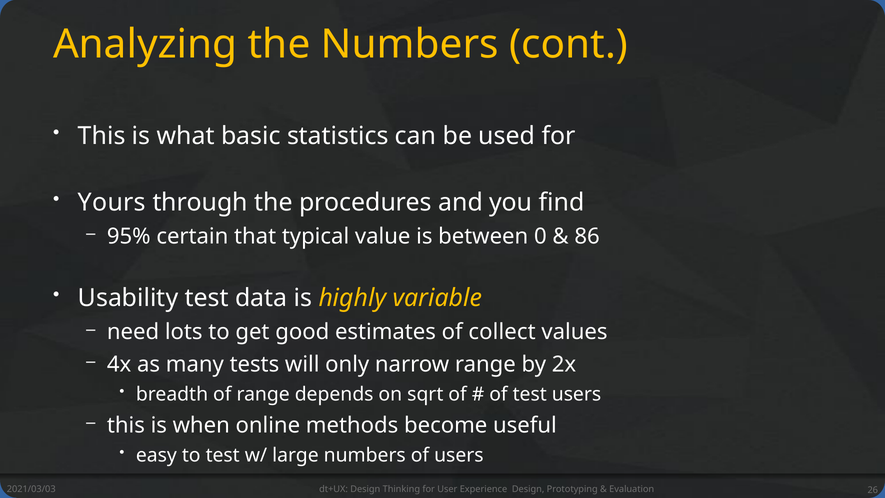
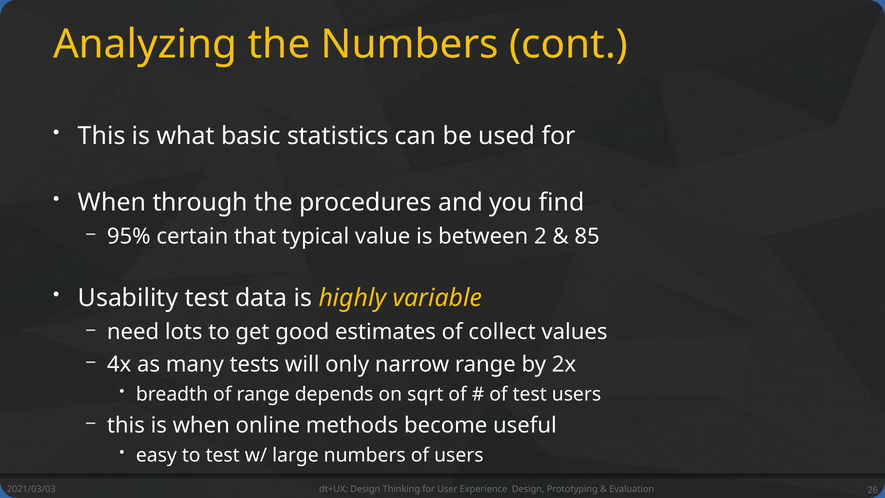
Yours at (112, 203): Yours -> When
0: 0 -> 2
86: 86 -> 85
